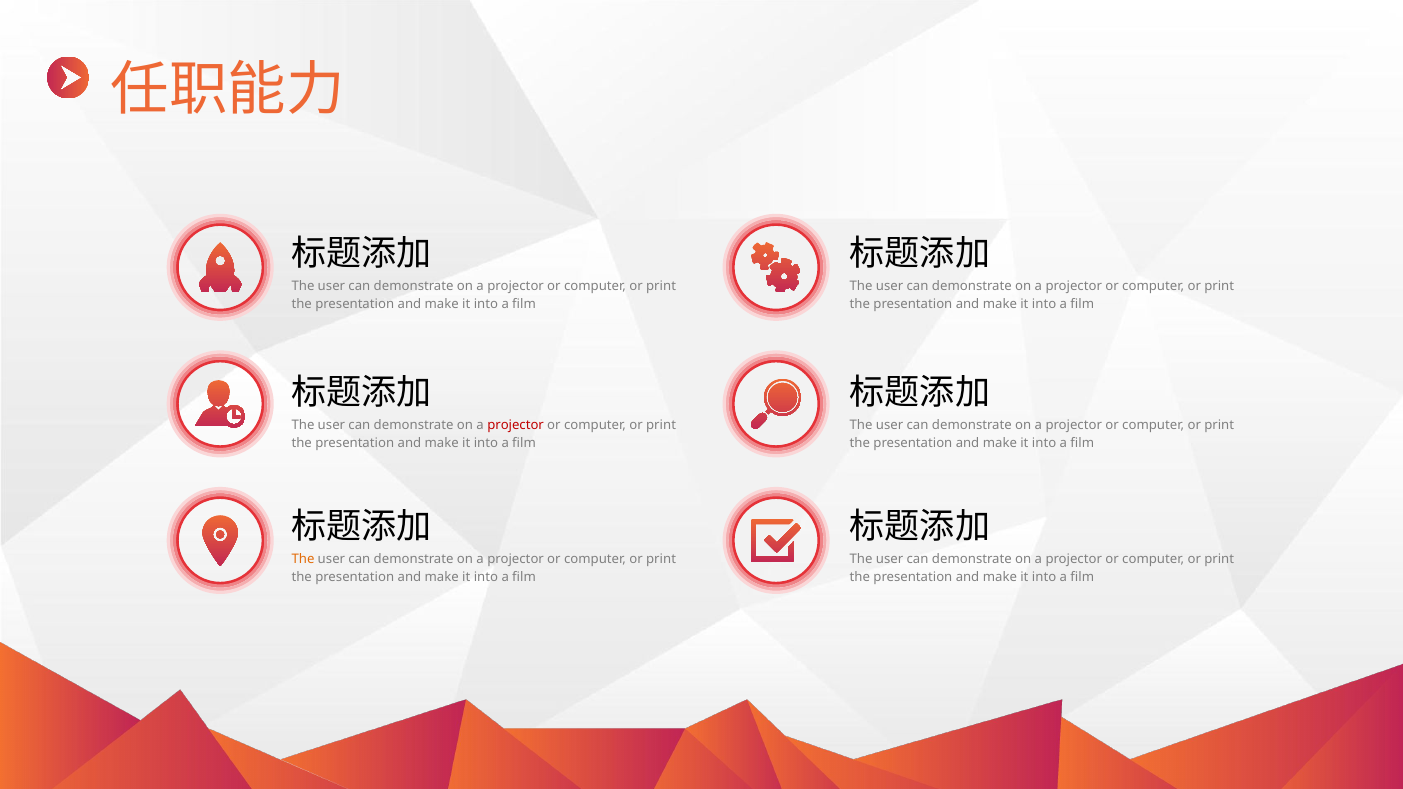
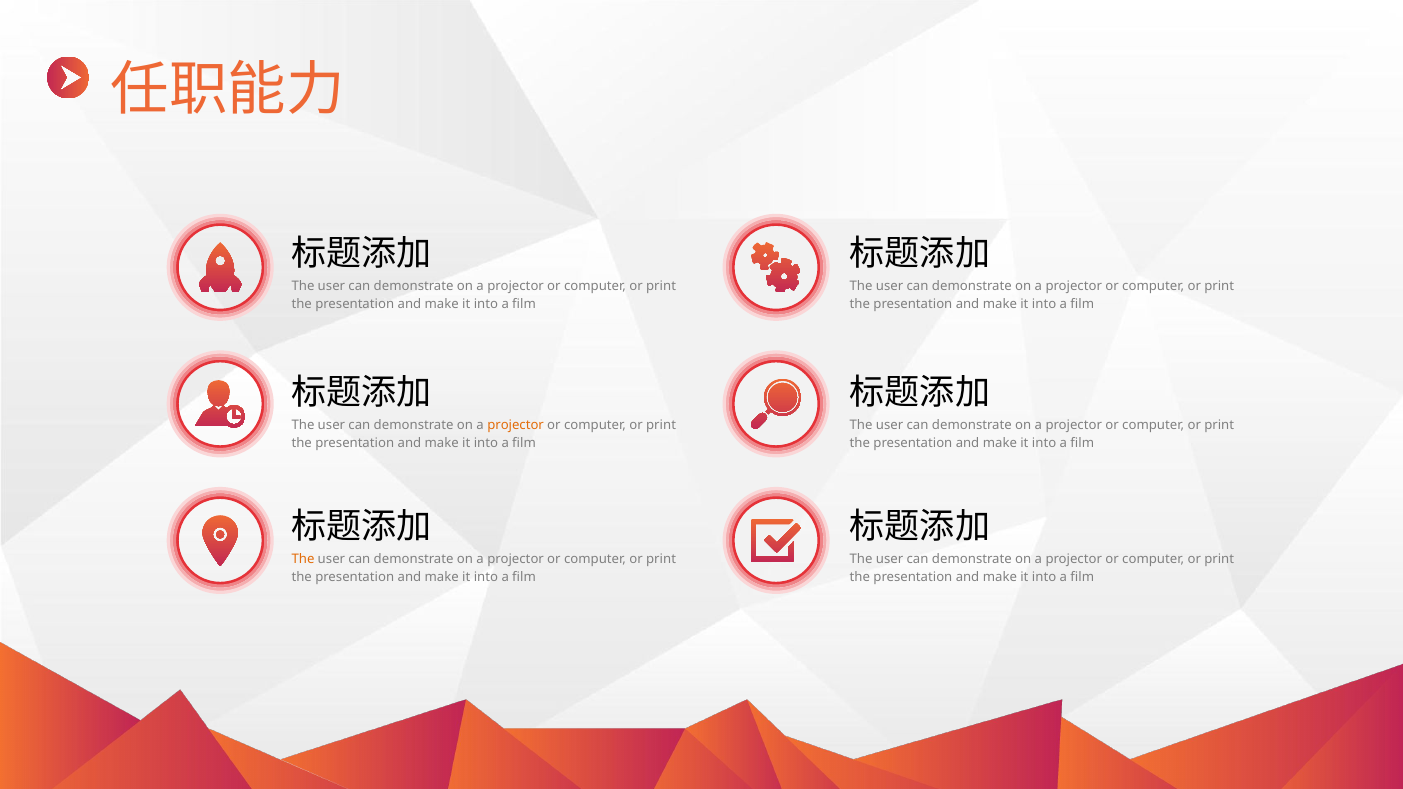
projector at (516, 425) colour: red -> orange
